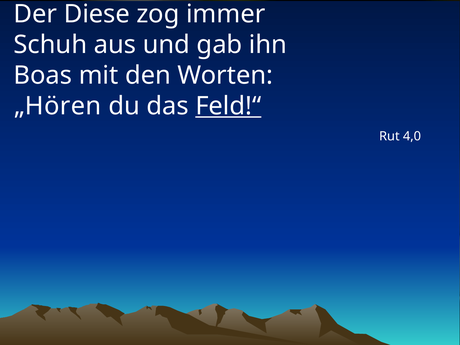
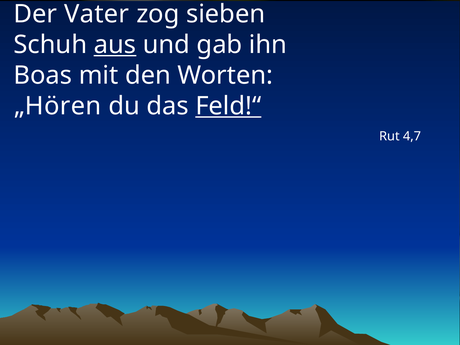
Diese: Diese -> Vater
immer: immer -> sieben
aus underline: none -> present
4,0: 4,0 -> 4,7
